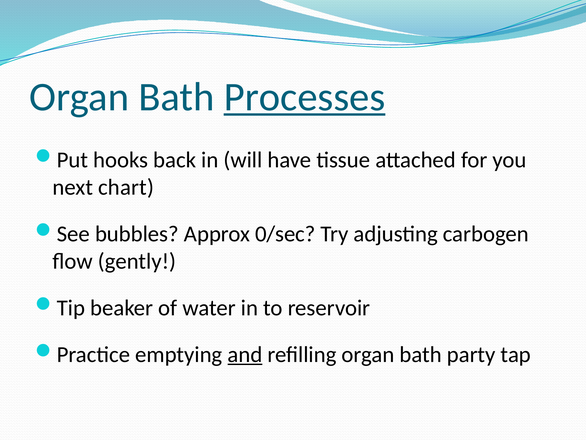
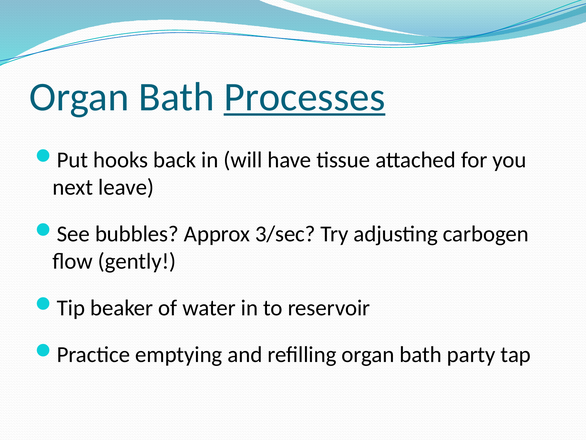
chart: chart -> leave
0/sec: 0/sec -> 3/sec
and underline: present -> none
